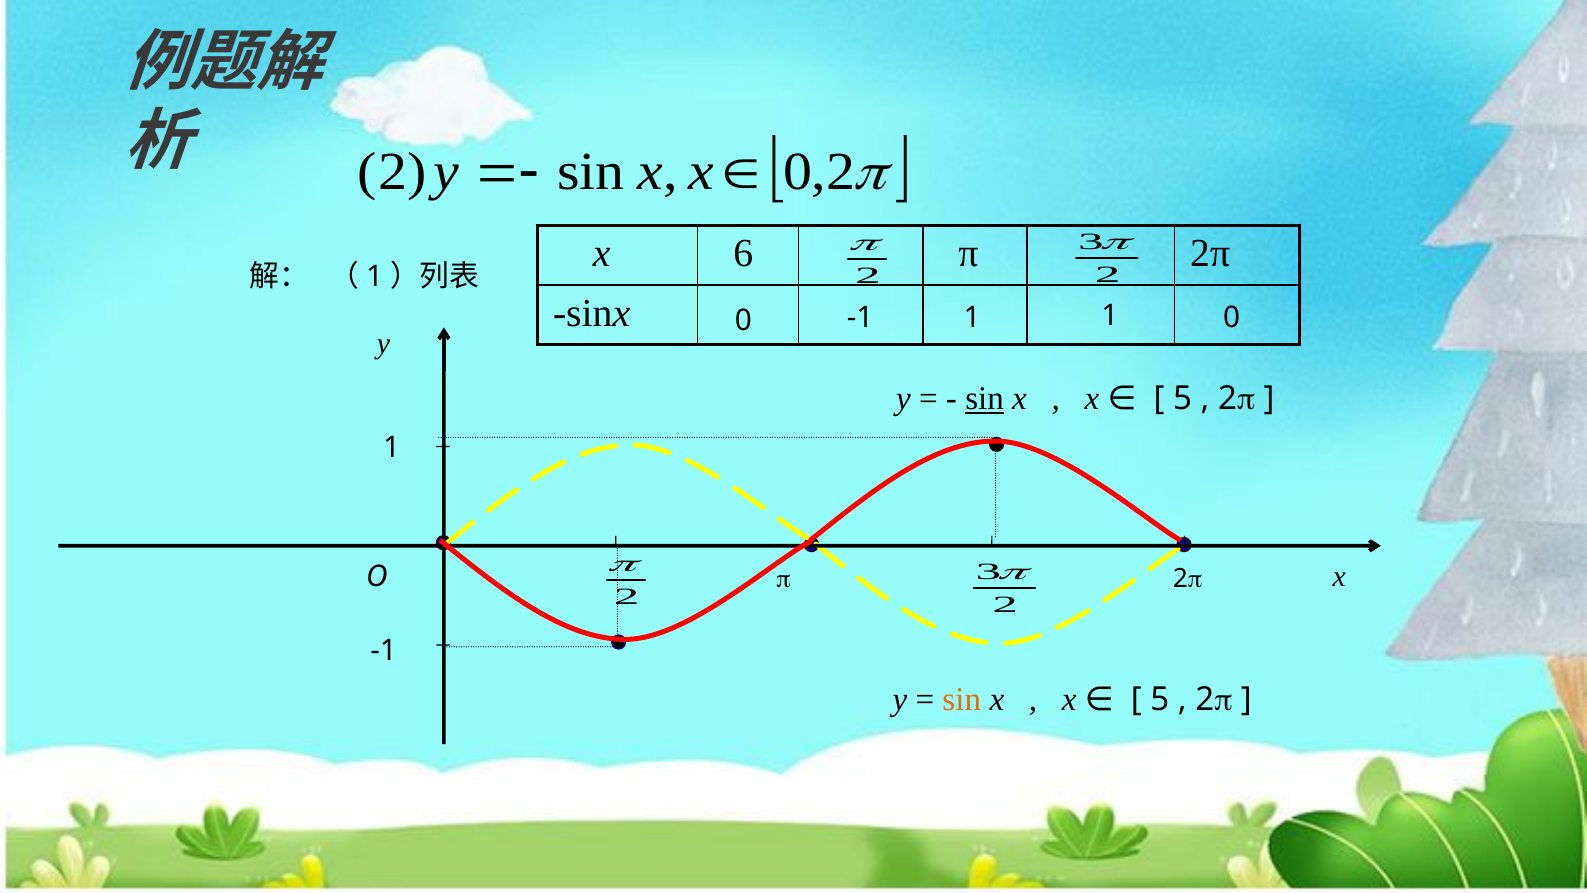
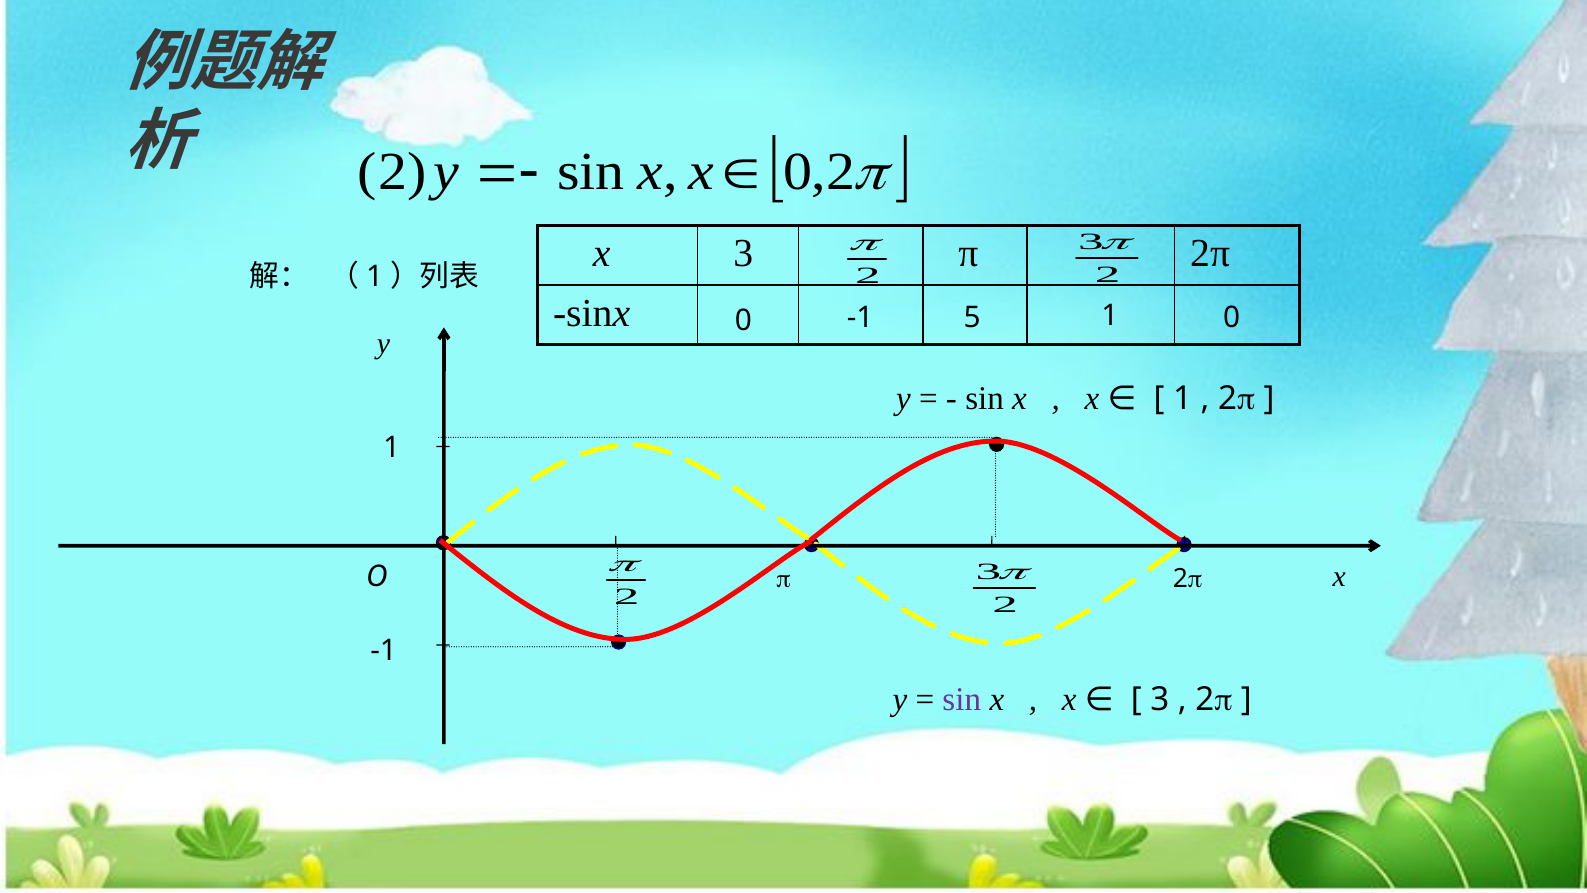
x 6: 6 -> 3
-1 1: 1 -> 5
sin at (985, 398) underline: present -> none
5 at (1183, 398): 5 -> 1
sin at (962, 699) colour: orange -> purple
5 at (1160, 699): 5 -> 3
